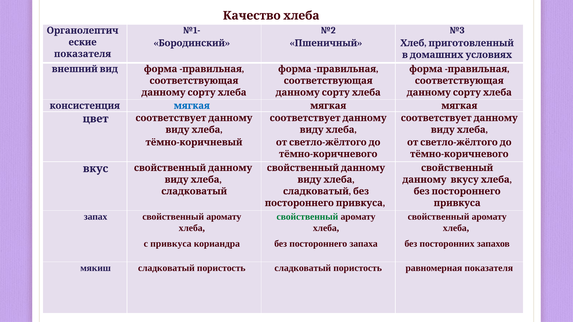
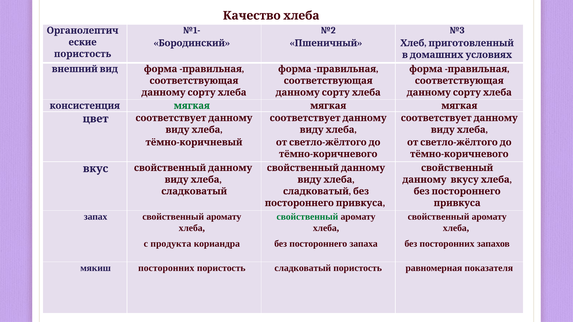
показателя at (83, 54): показателя -> пористость
мягкая at (192, 106) colour: blue -> green
с привкуса: привкуса -> продукта
мякиш сладковатый: сладковатый -> посторонних
